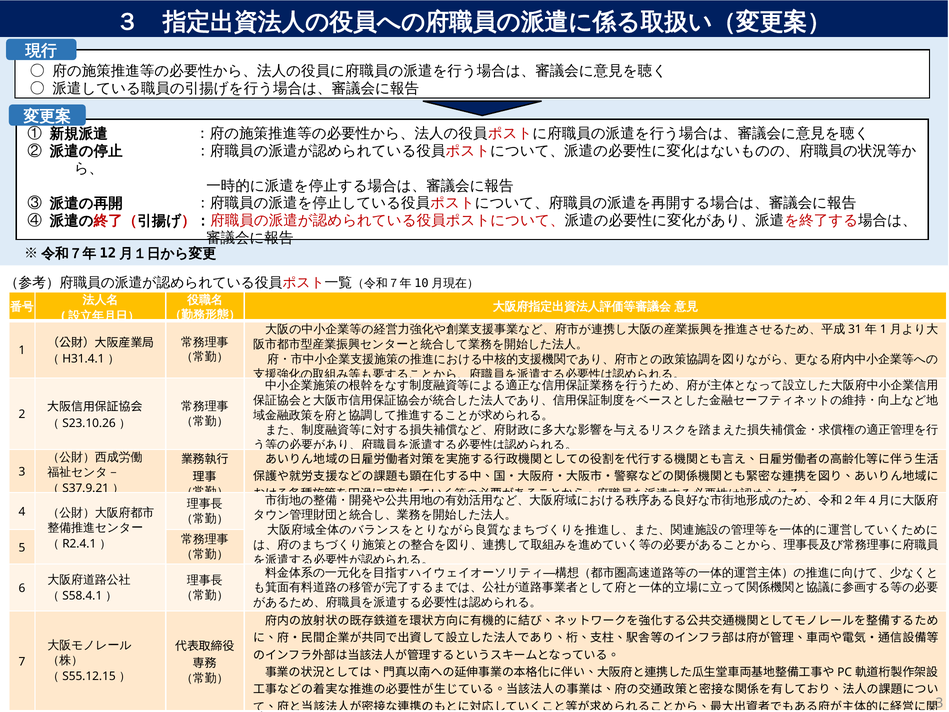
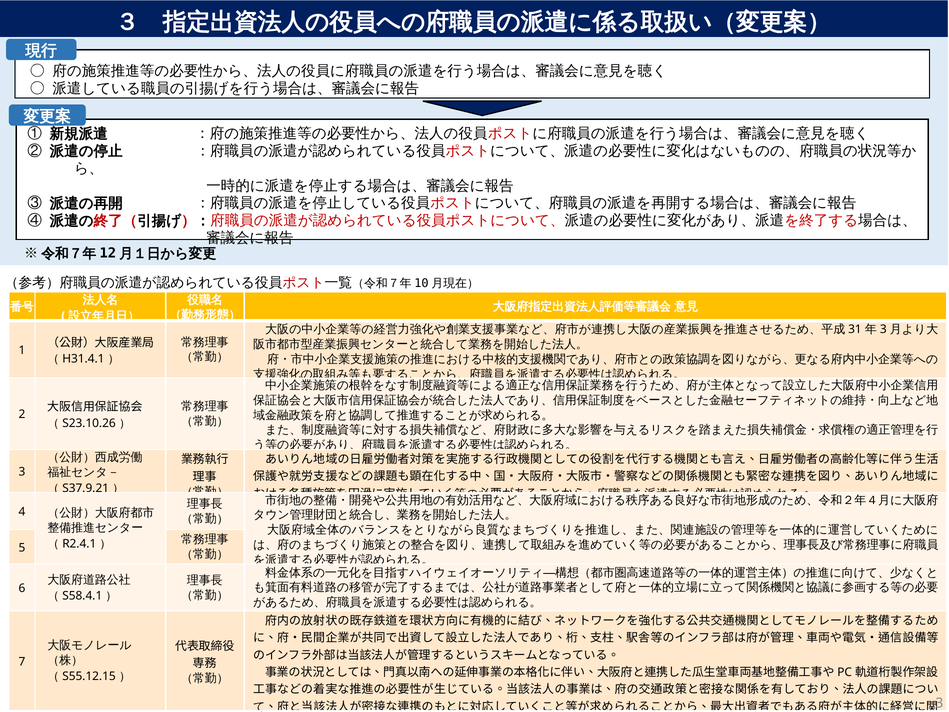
1 at (883, 329): 1 -> 3
